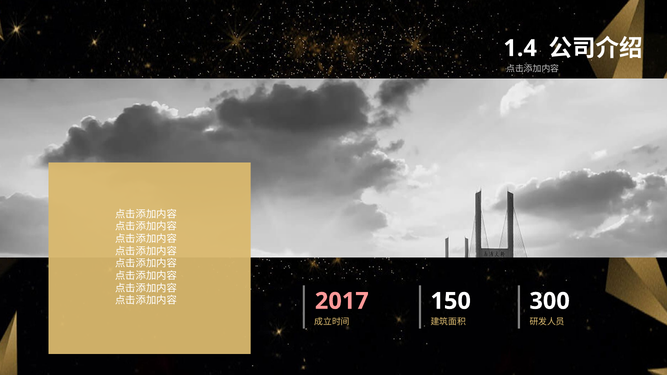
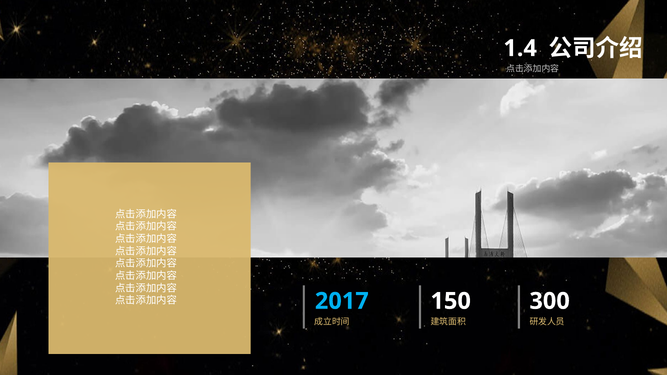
2017 colour: pink -> light blue
